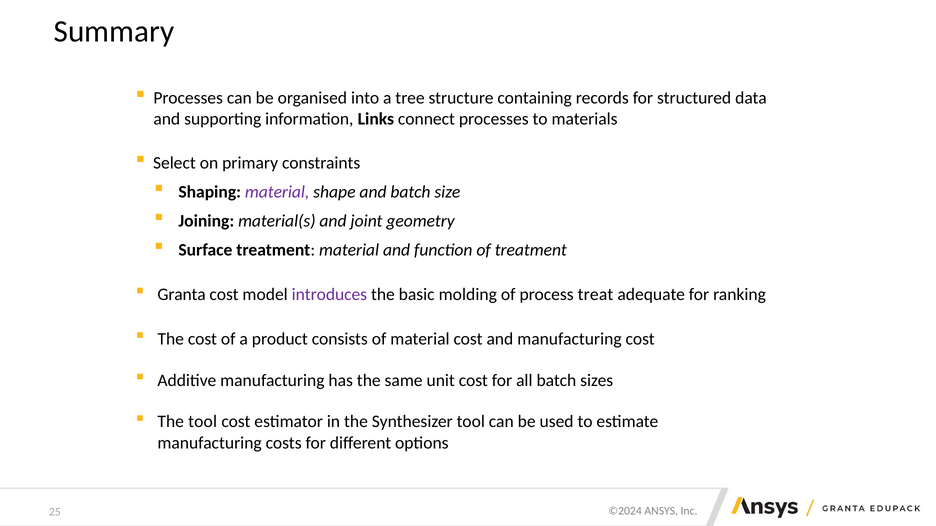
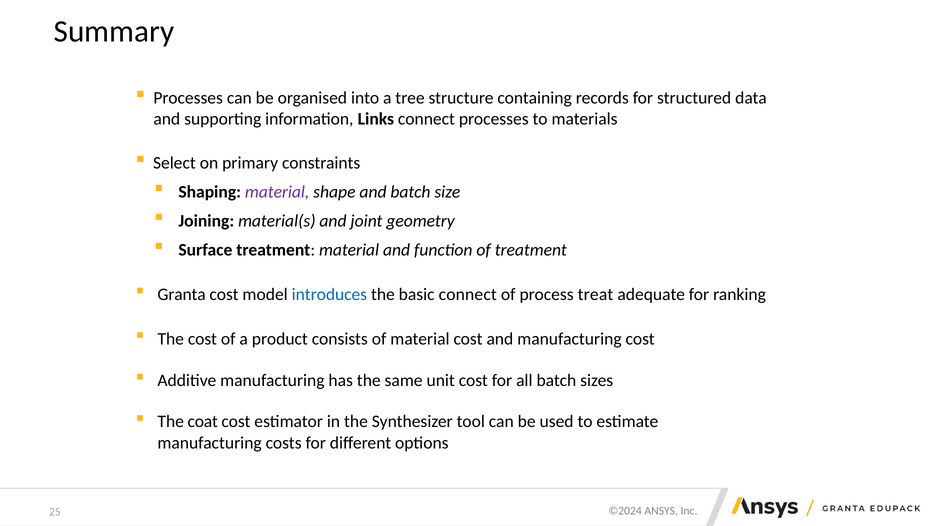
introduces colour: purple -> blue
basic molding: molding -> connect
The tool: tool -> coat
